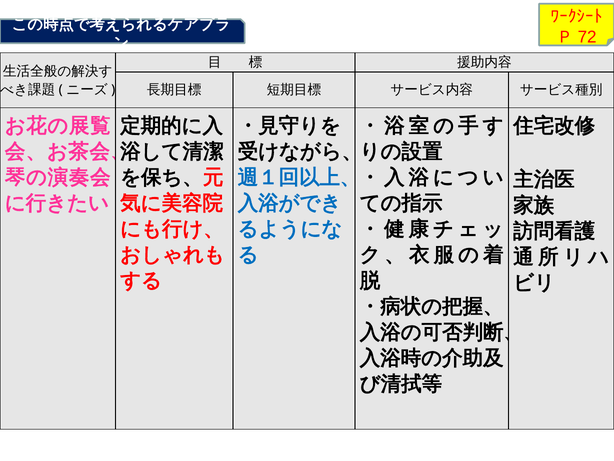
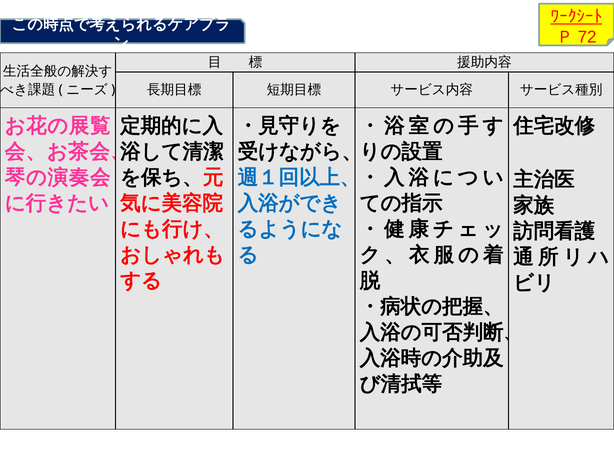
ﾜｰｸｼｰﾄ underline: none -> present
